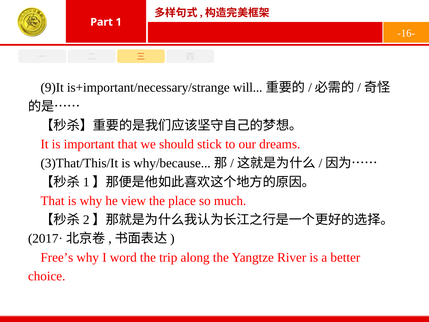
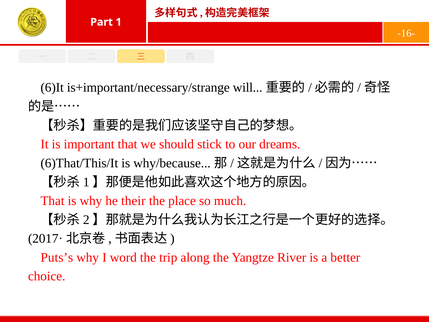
9)It: 9)It -> 6)It
3)That/This/It: 3)That/This/It -> 6)That/This/It
view: view -> their
Free’s: Free’s -> Puts’s
